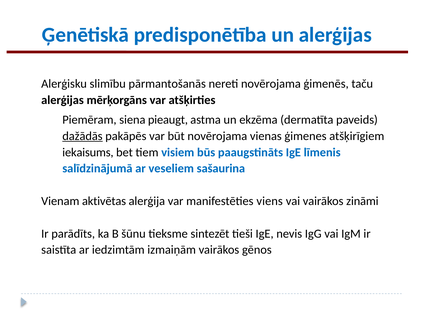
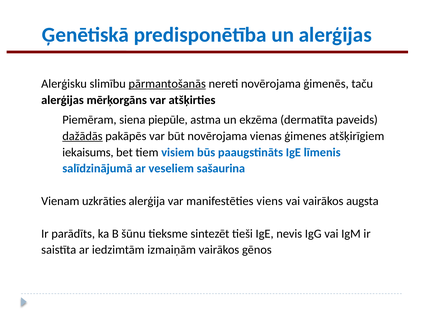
pārmantošanās underline: none -> present
pieaugt: pieaugt -> piepūle
aktivētas: aktivētas -> uzkrāties
zināmi: zināmi -> augsta
